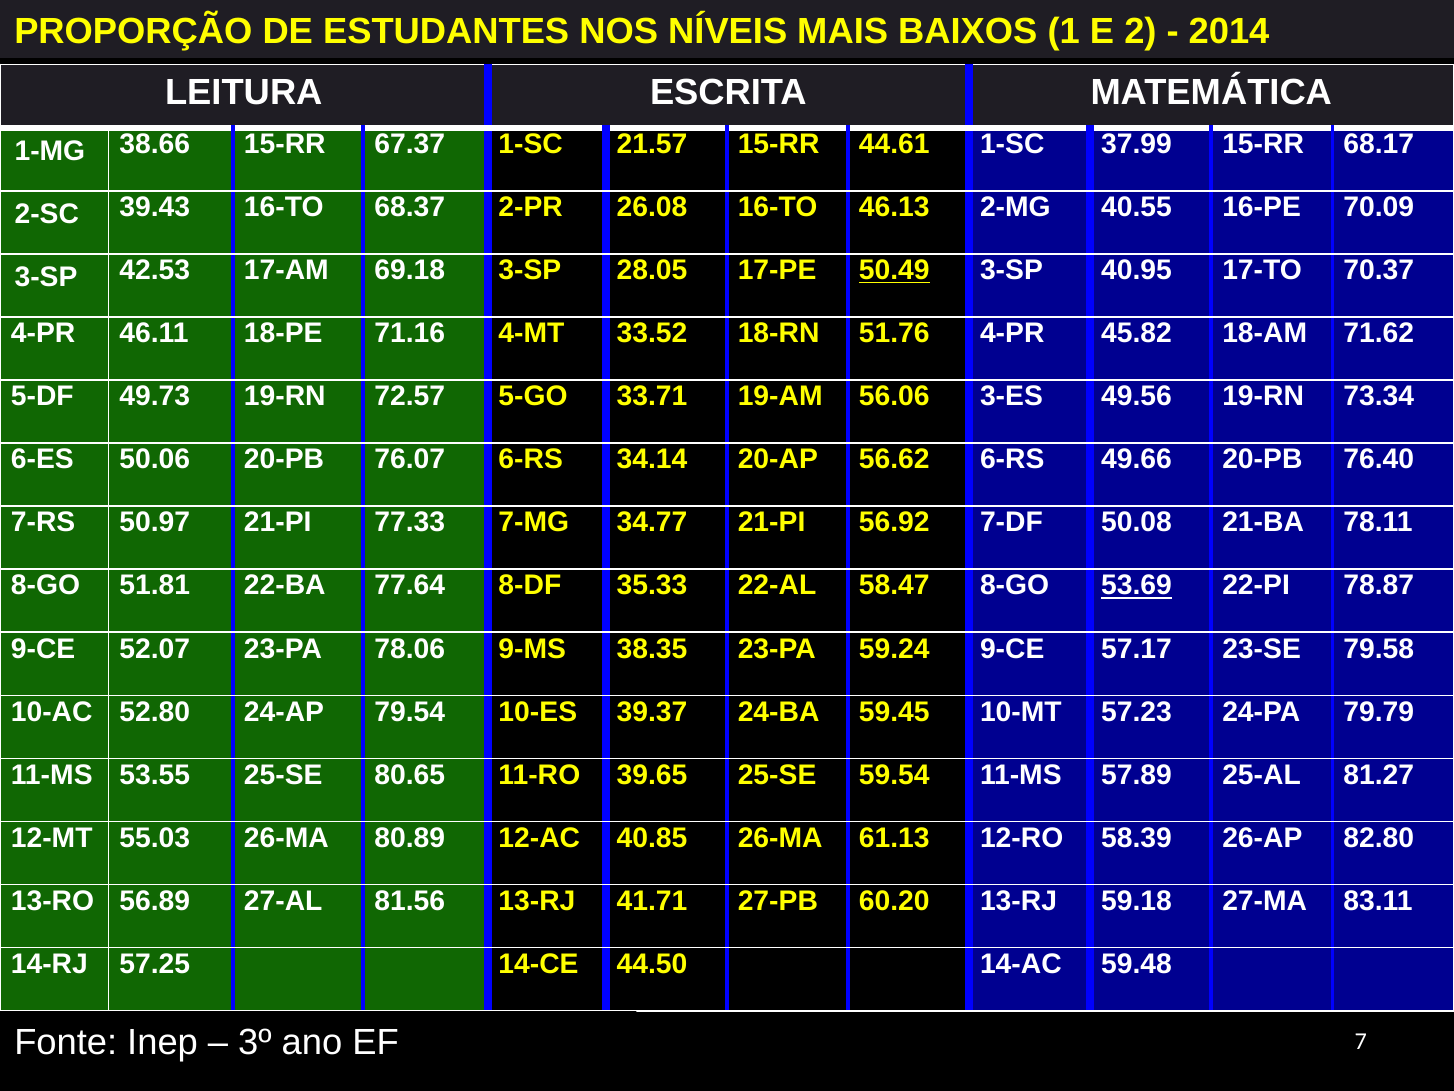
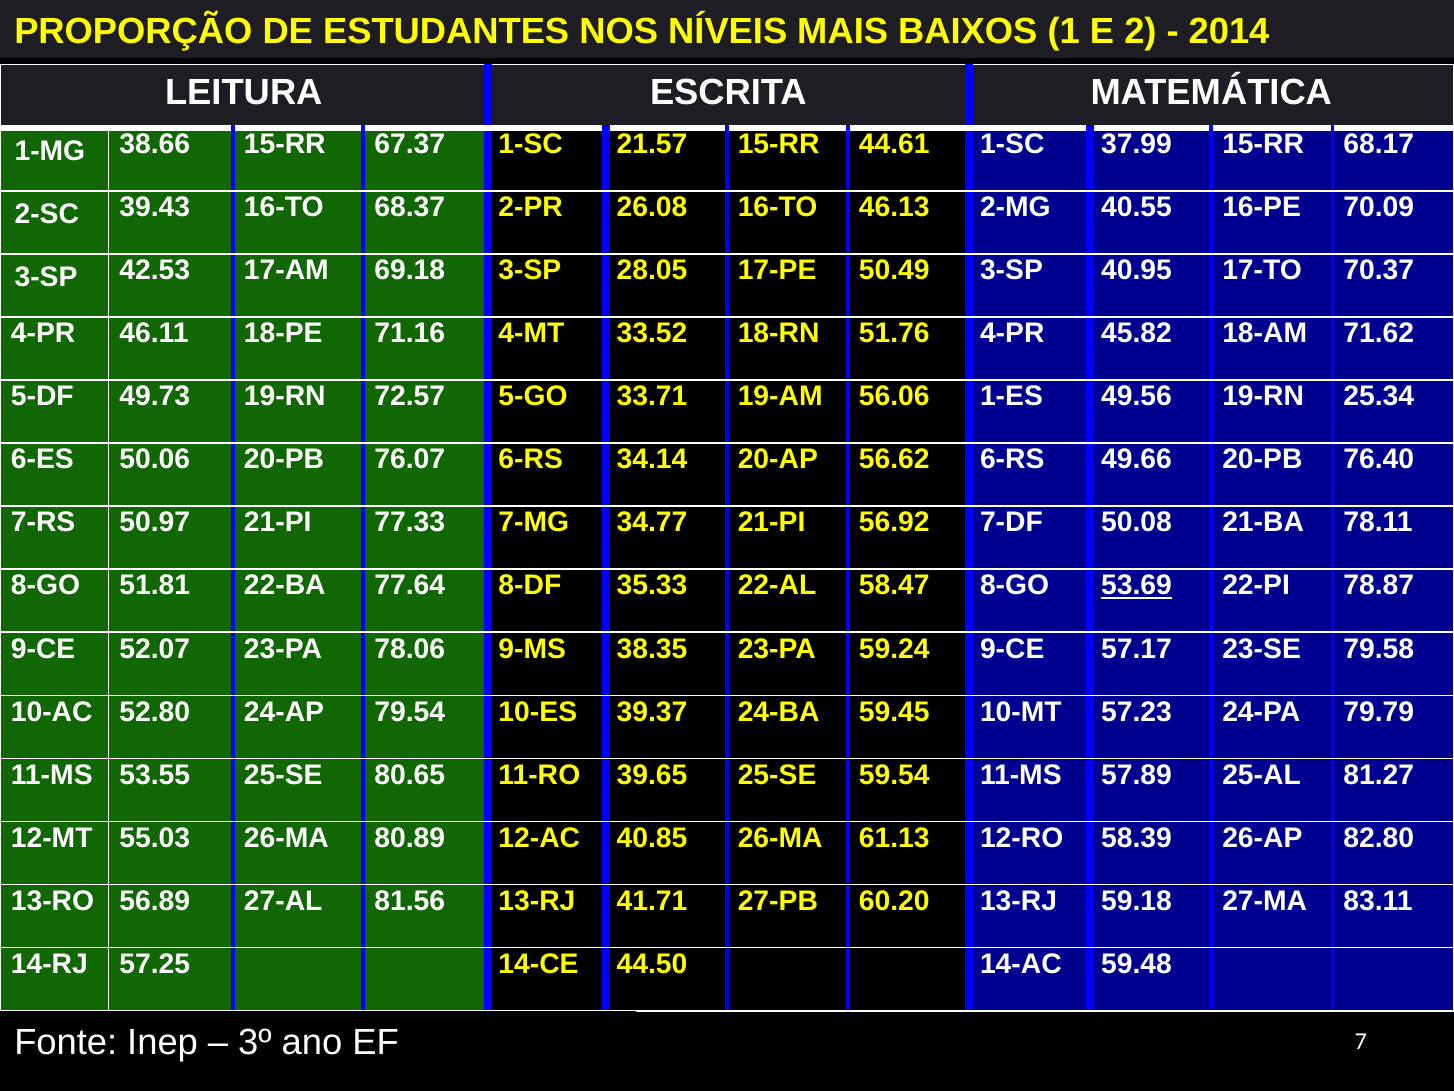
50.49 underline: present -> none
3-ES: 3-ES -> 1-ES
73.34: 73.34 -> 25.34
